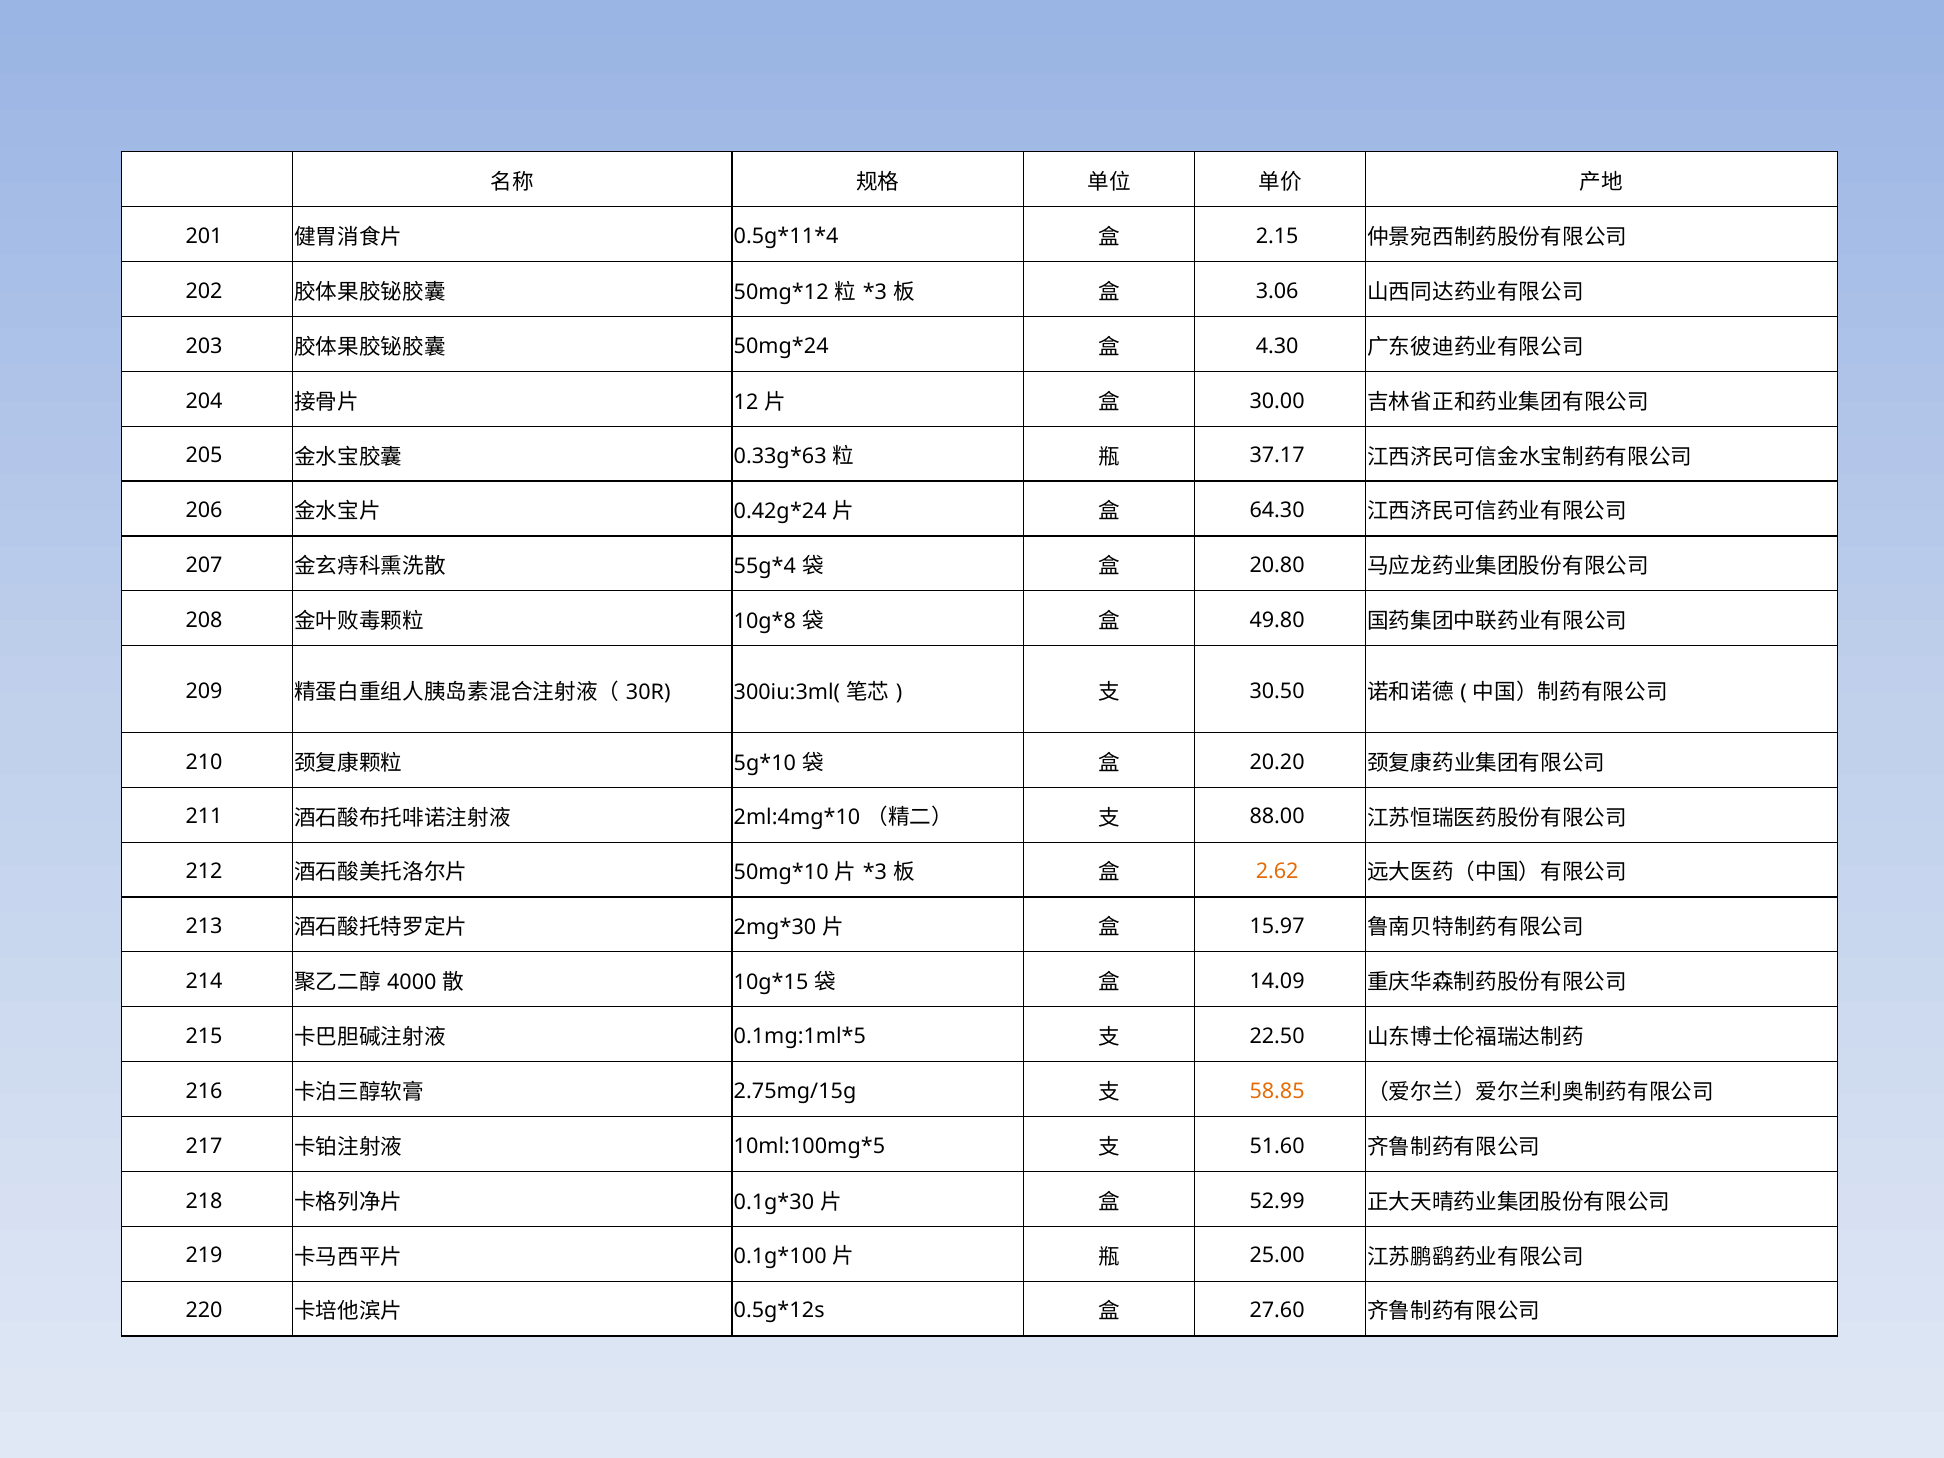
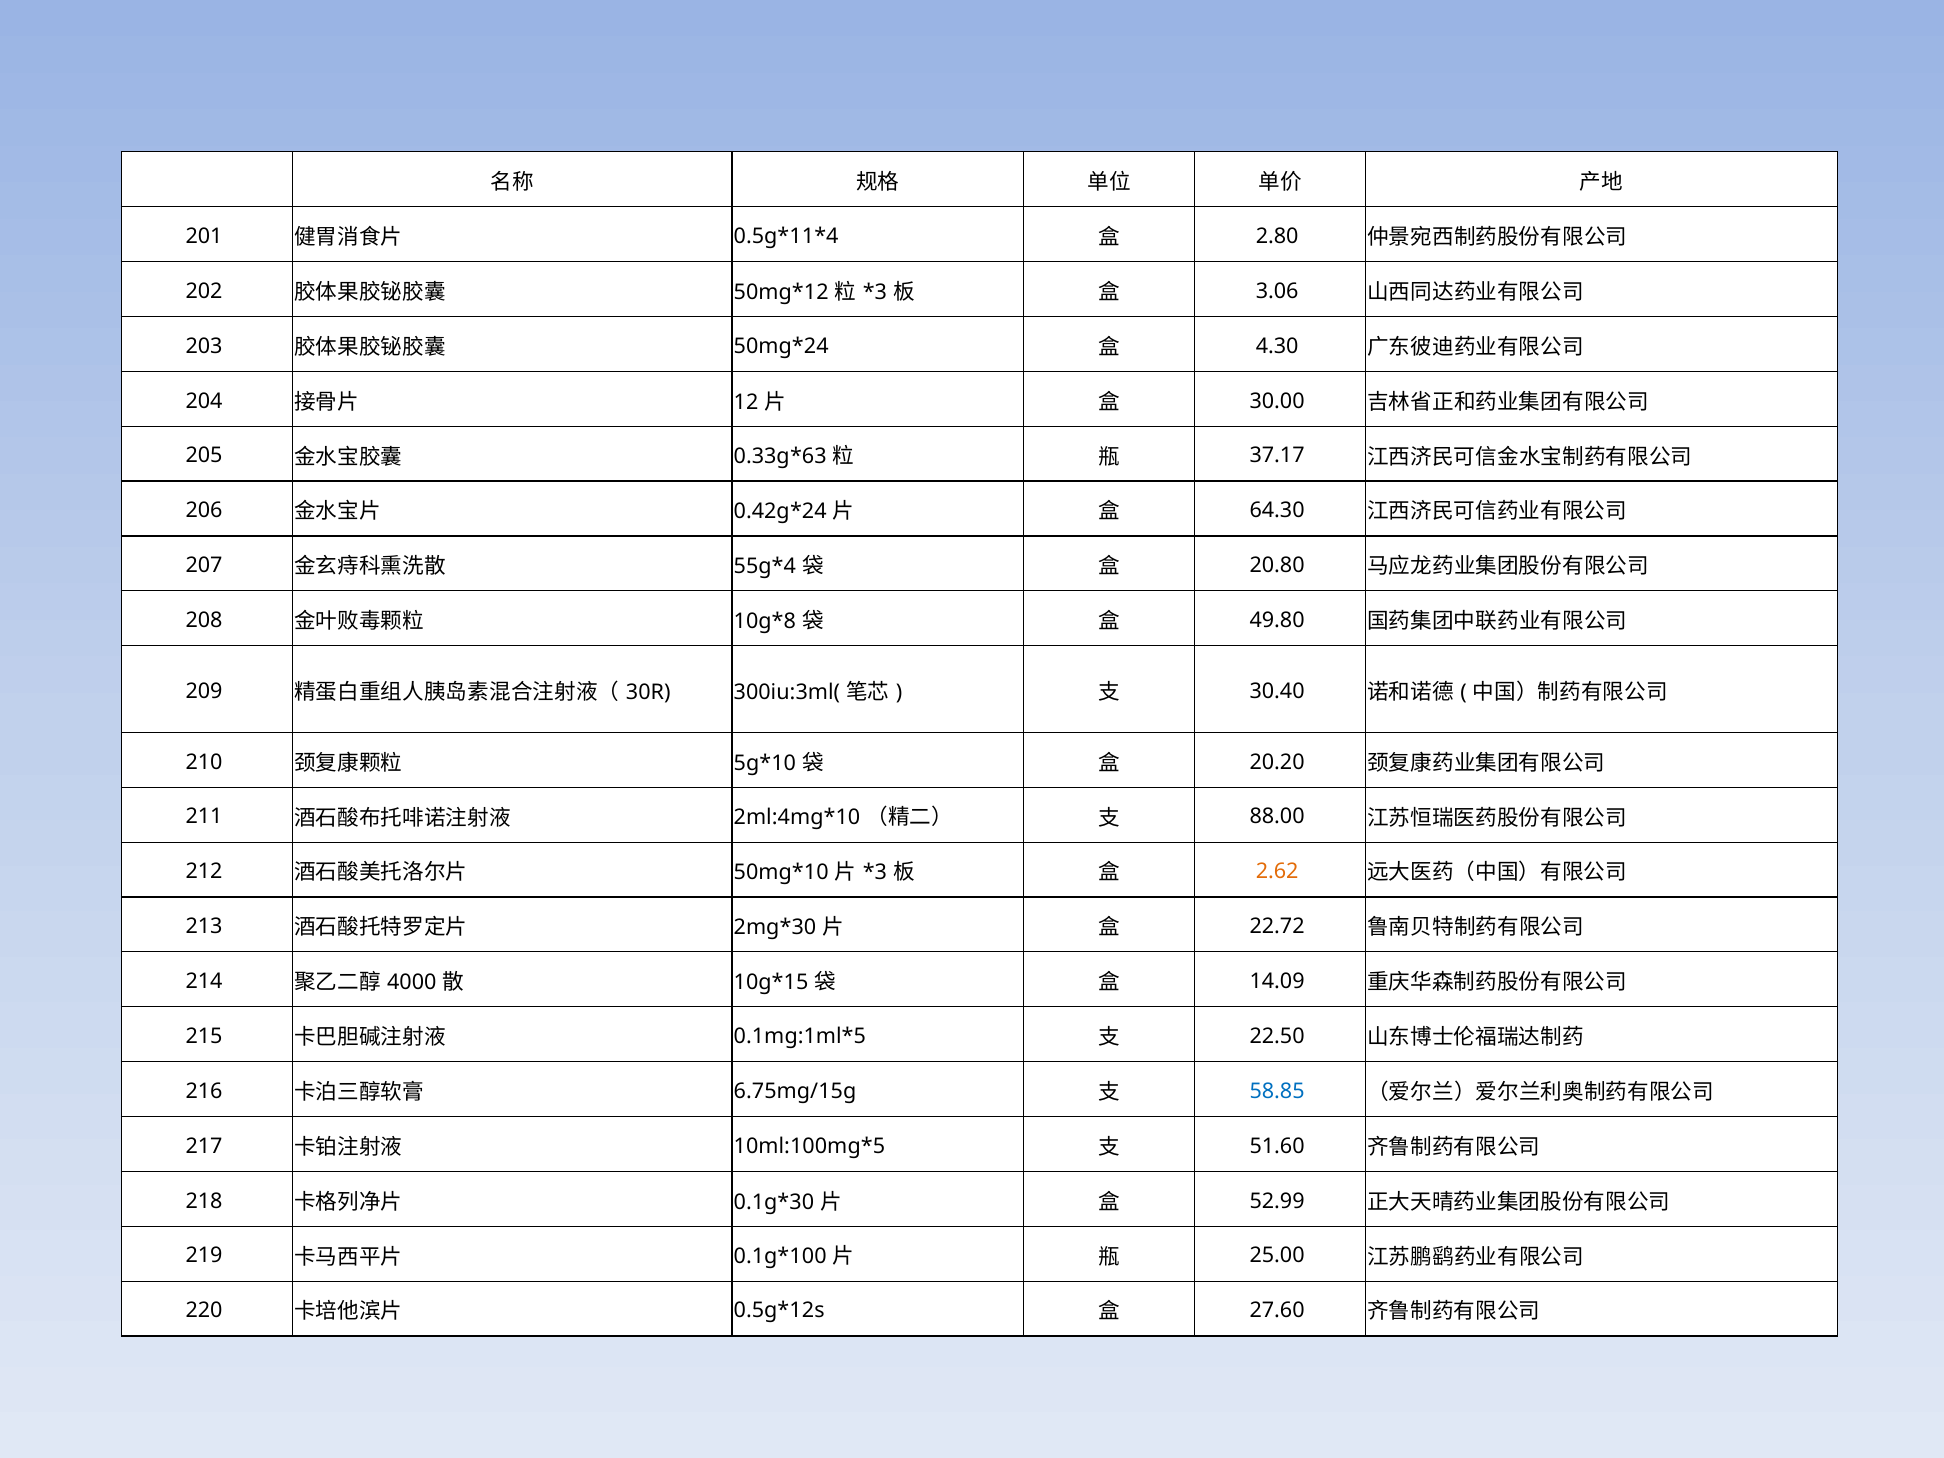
2.15: 2.15 -> 2.80
30.50: 30.50 -> 30.40
15.97: 15.97 -> 22.72
2.75mg/15g: 2.75mg/15g -> 6.75mg/15g
58.85 colour: orange -> blue
